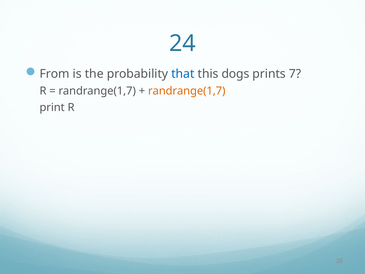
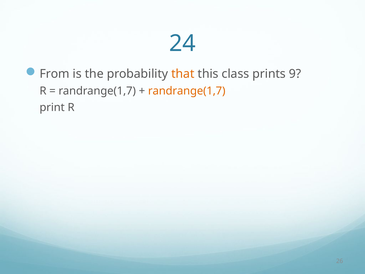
that colour: blue -> orange
dogs: dogs -> class
7: 7 -> 9
